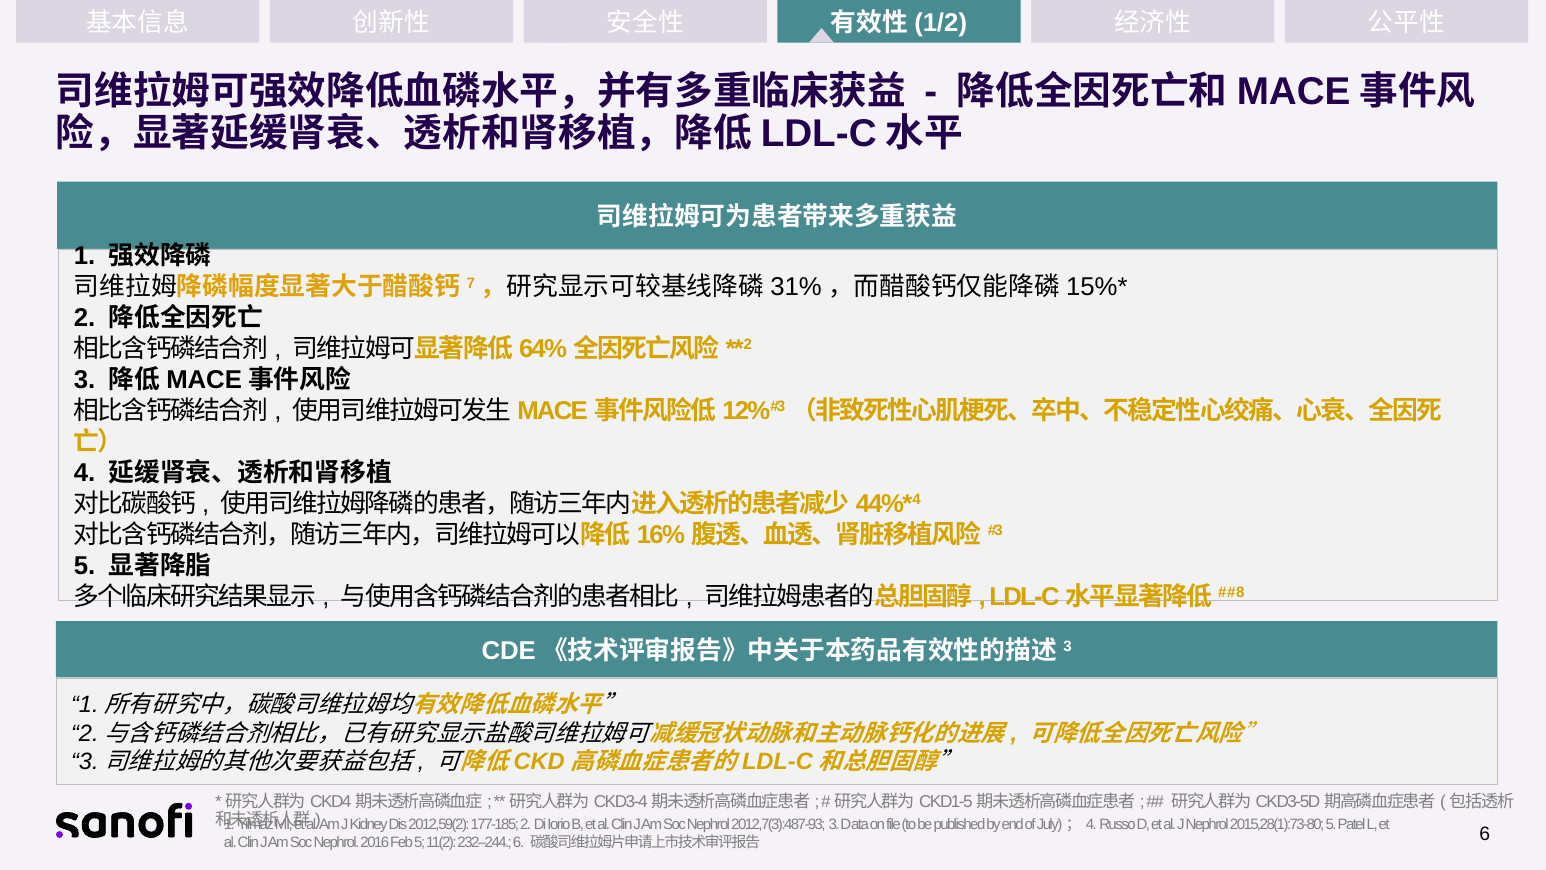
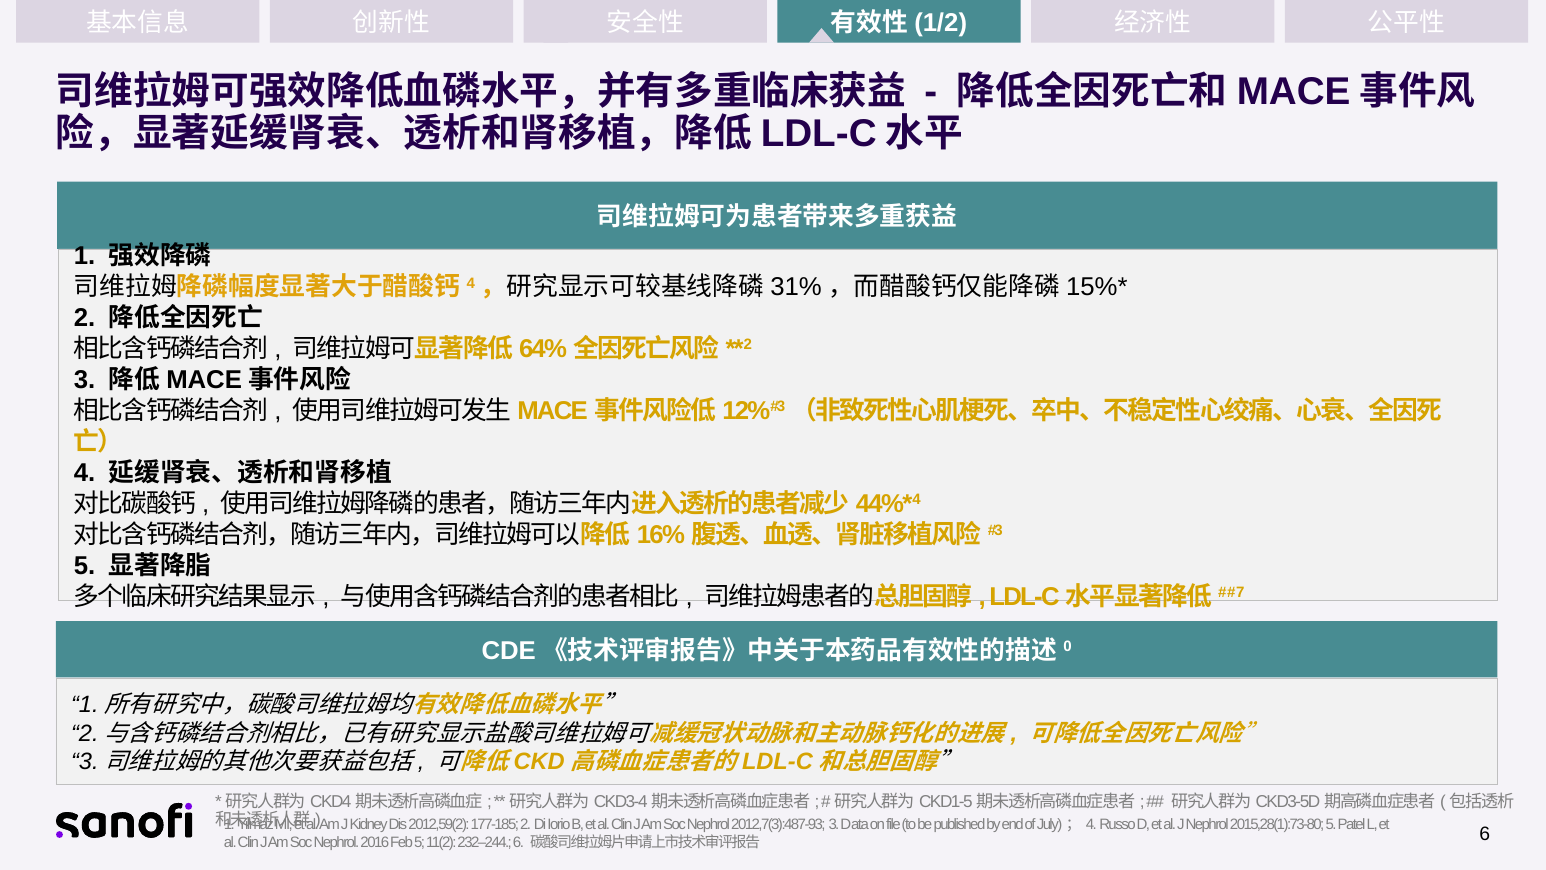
7 at (471, 283): 7 -> 4
8: 8 -> 7
3 at (1068, 647): 3 -> 0
